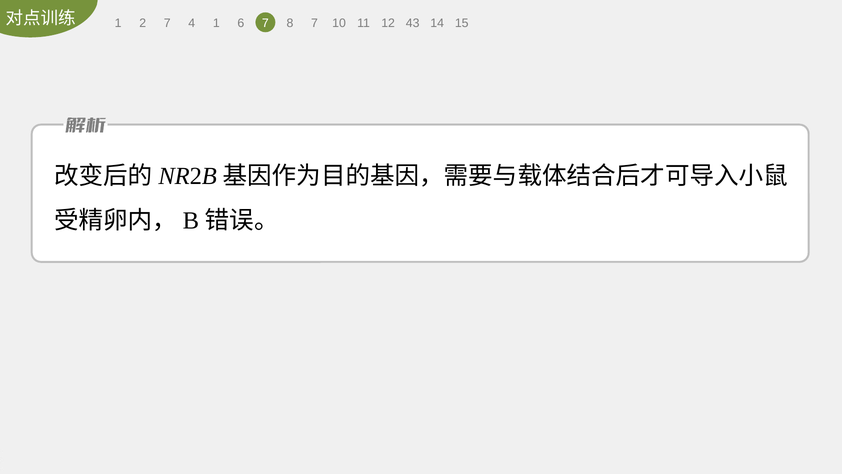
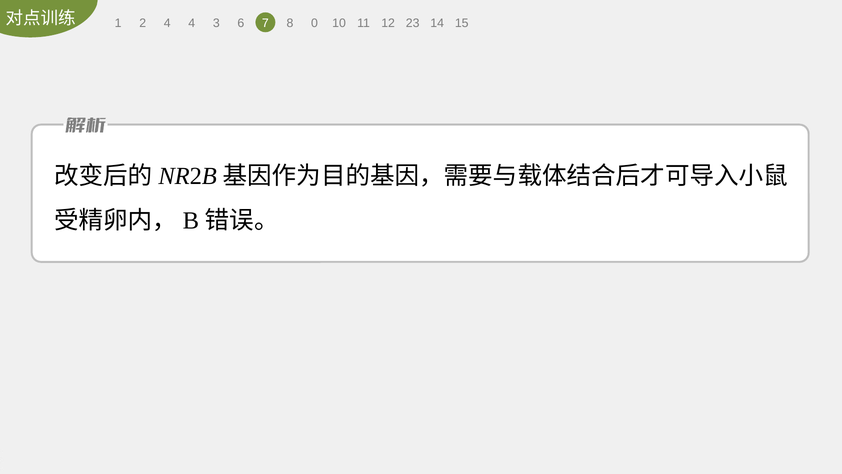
2 7: 7 -> 4
4 1: 1 -> 3
8 7: 7 -> 0
43: 43 -> 23
